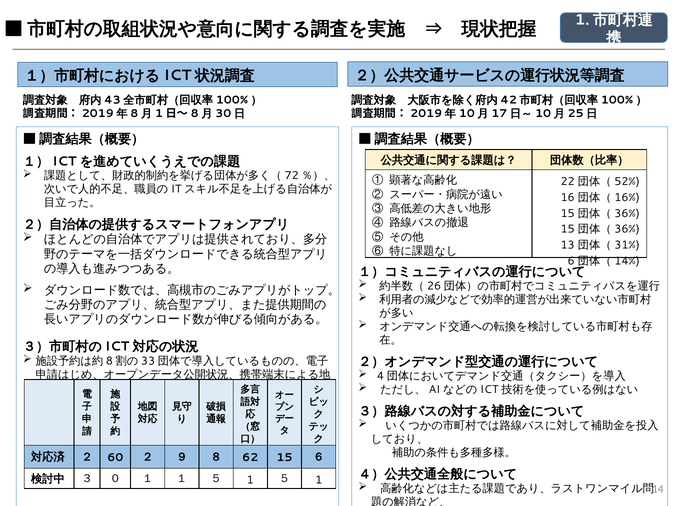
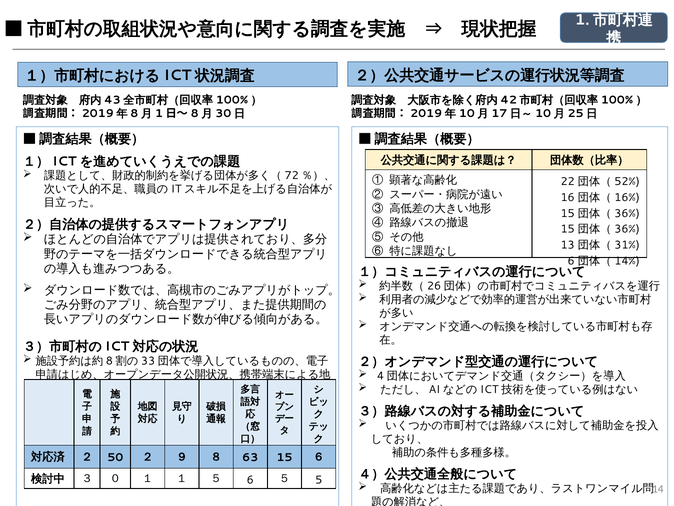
60: 60 -> 50
62: 62 -> 63
１ ５ 1: 1 -> 6
1 at (319, 480): 1 -> 5
